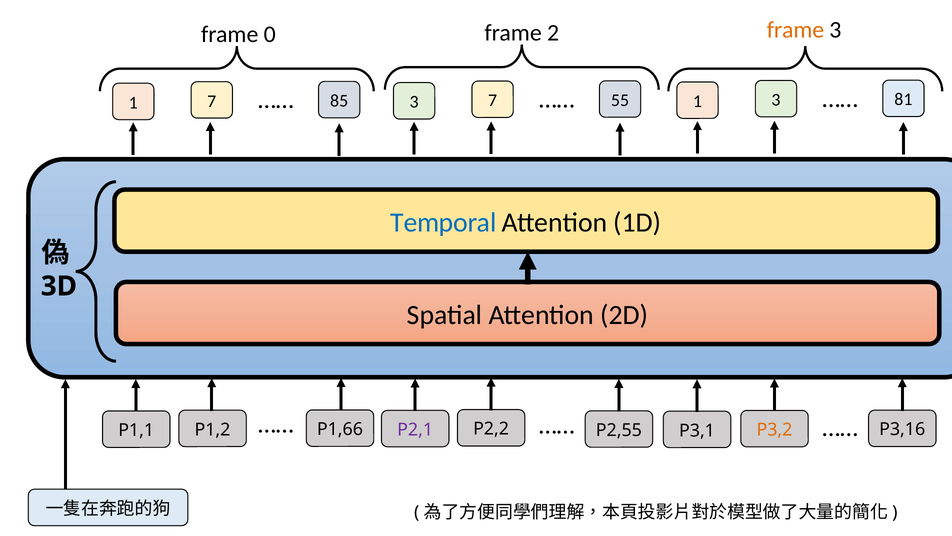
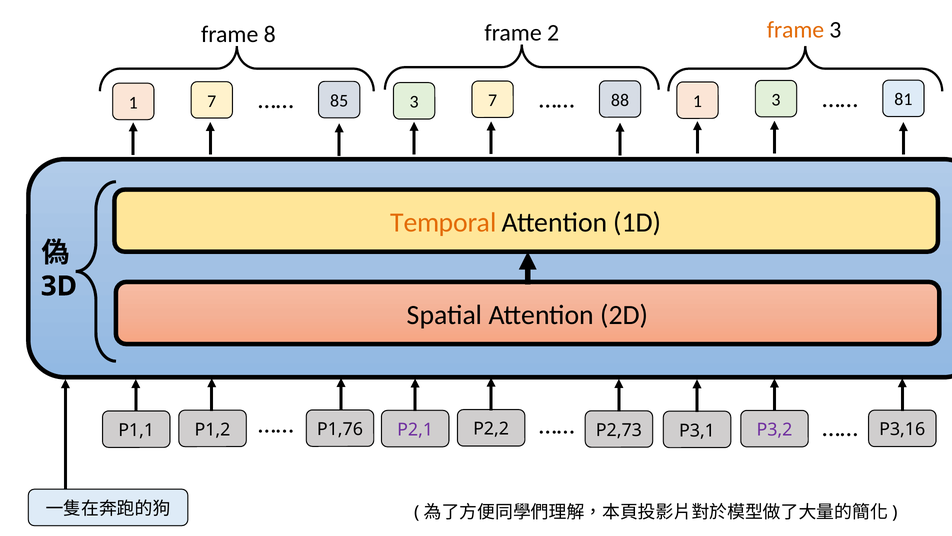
0: 0 -> 8
55: 55 -> 88
Temporal colour: blue -> orange
P1,66: P1,66 -> P1,76
P2,55: P2,55 -> P2,73
P3,2 colour: orange -> purple
